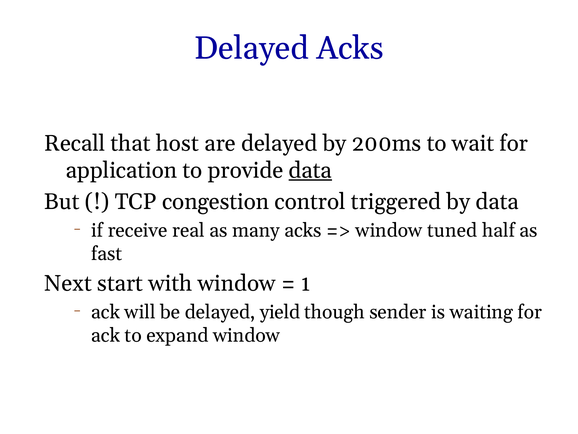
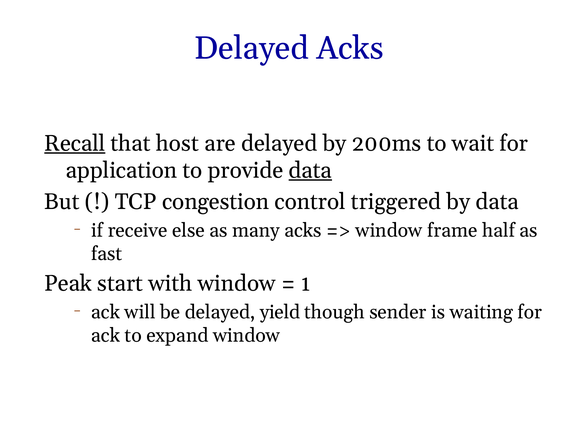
Recall underline: none -> present
real: real -> else
tuned: tuned -> frame
Next: Next -> Peak
